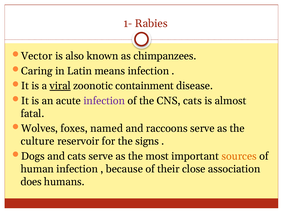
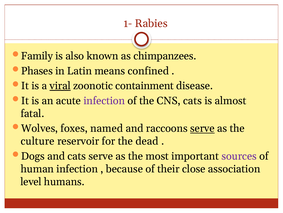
Vector: Vector -> Family
Caring: Caring -> Phases
means infection: infection -> confined
serve at (202, 128) underline: none -> present
signs: signs -> dead
sources colour: orange -> purple
does: does -> level
